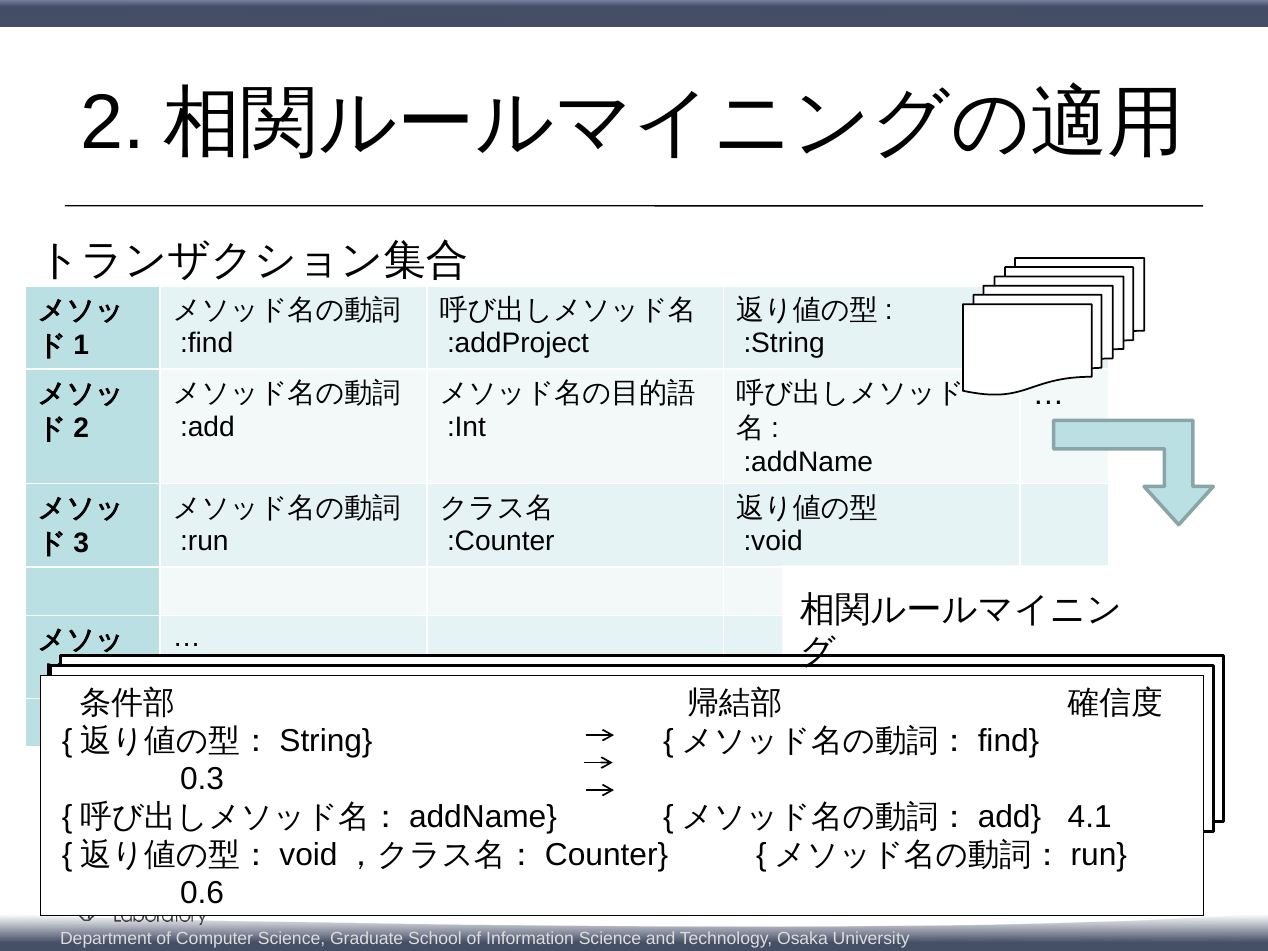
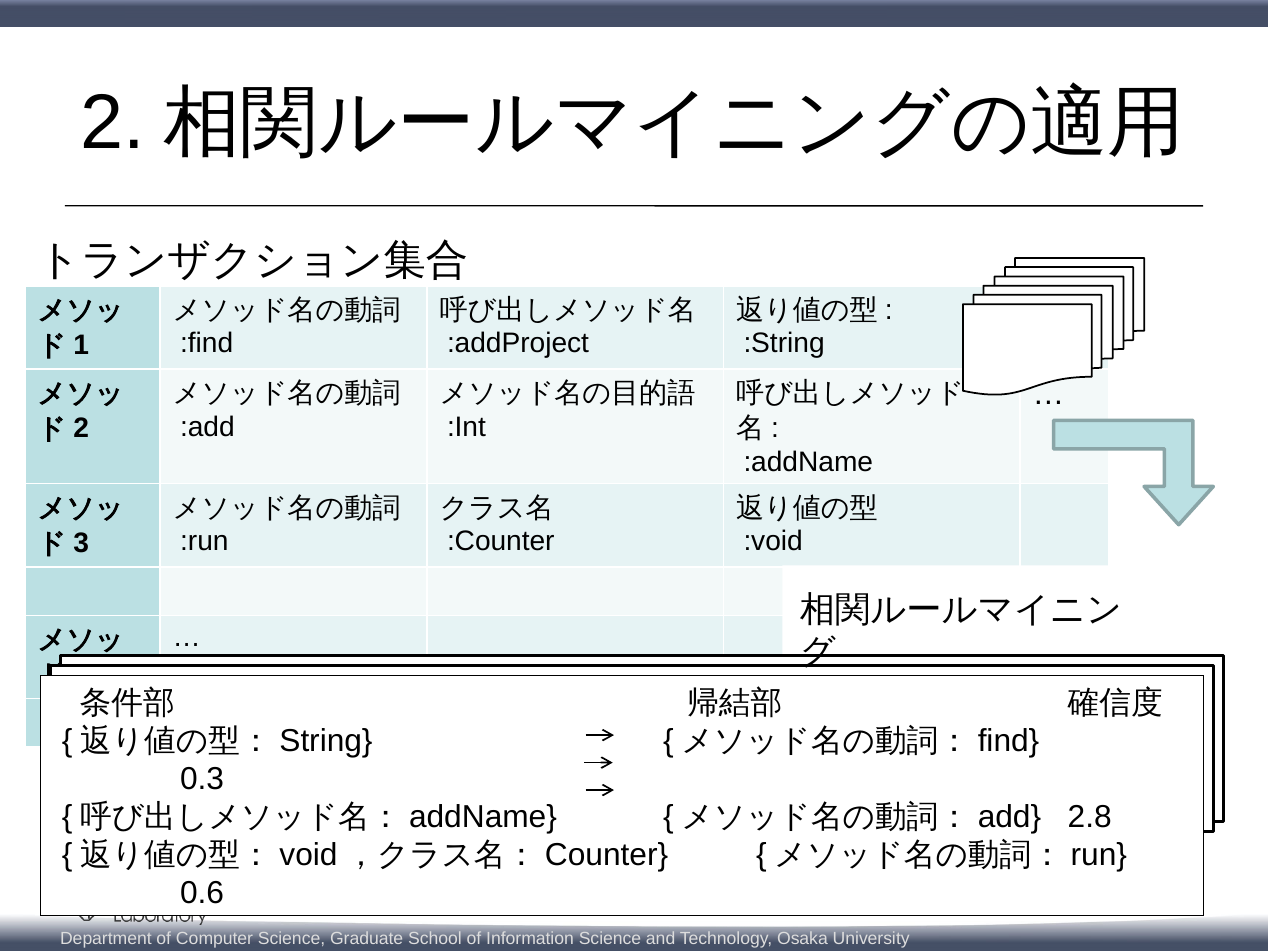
4.1: 4.1 -> 2.8
